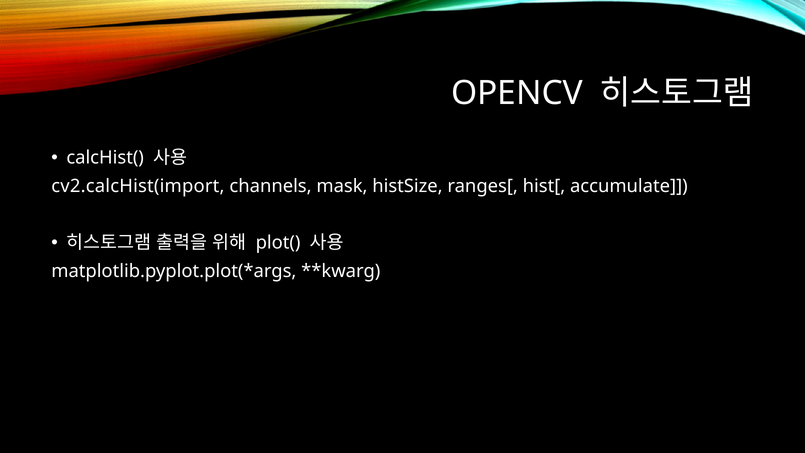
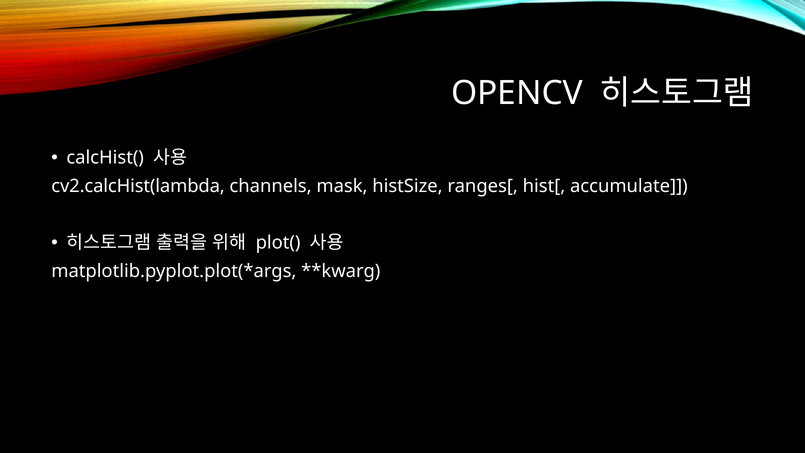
cv2.calcHist(import: cv2.calcHist(import -> cv2.calcHist(lambda
